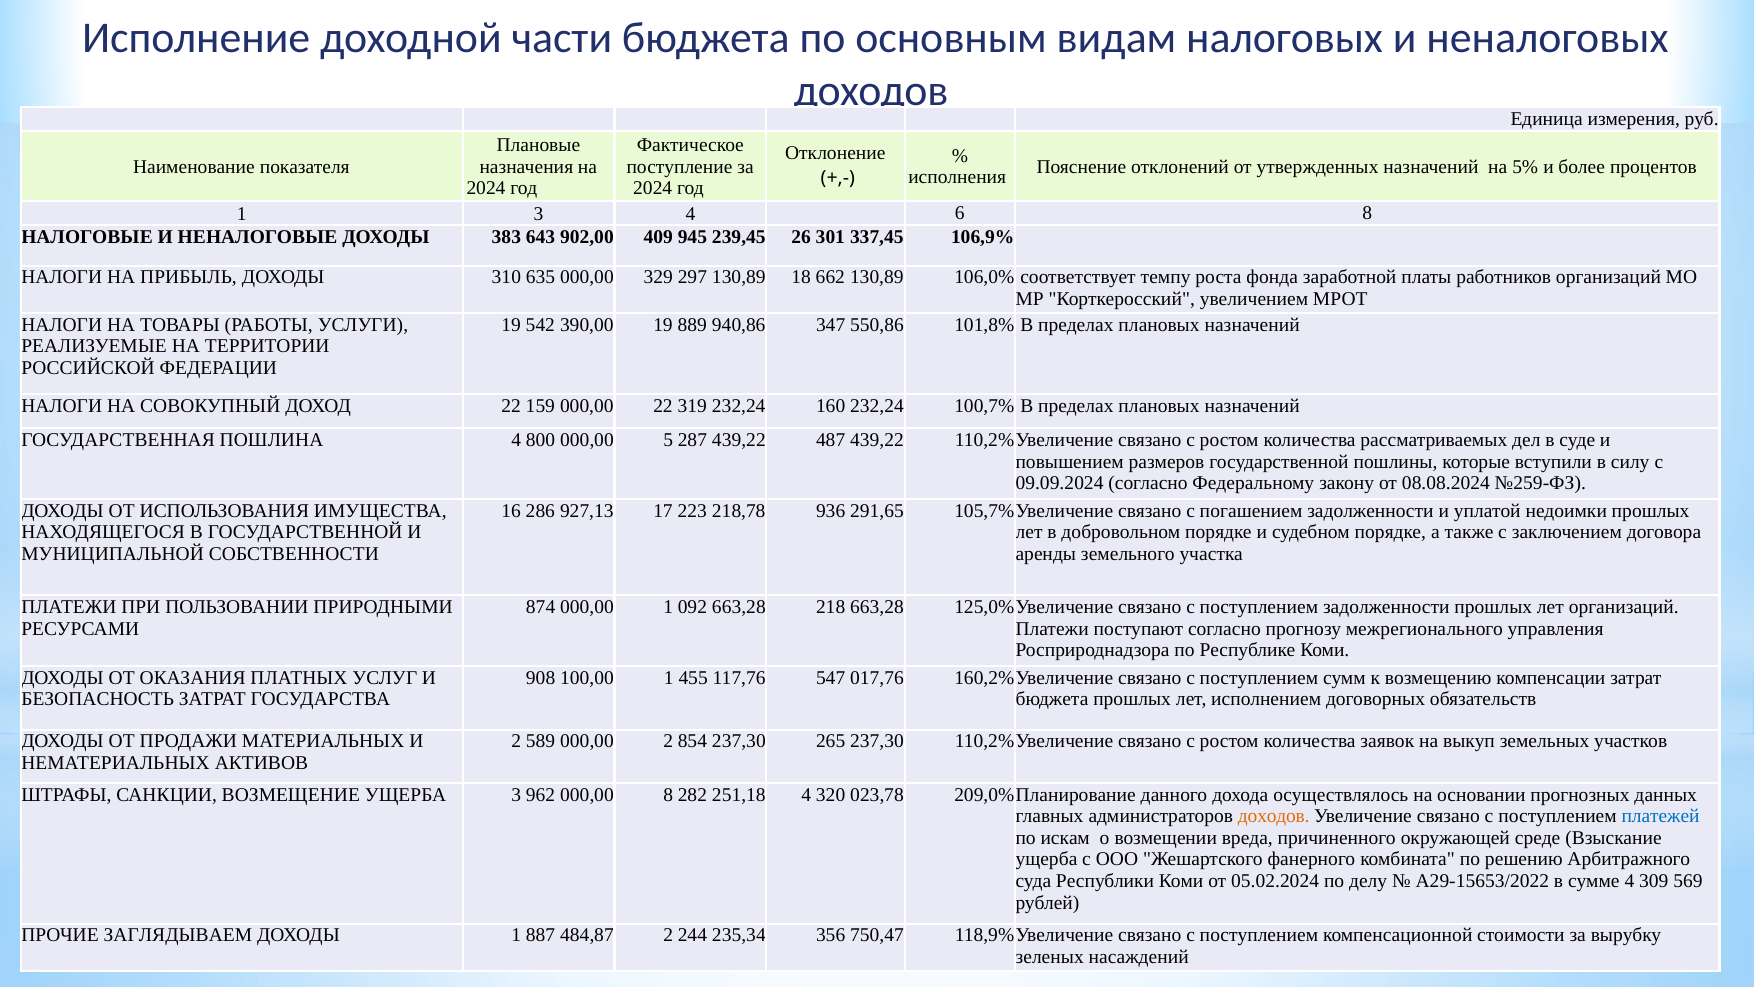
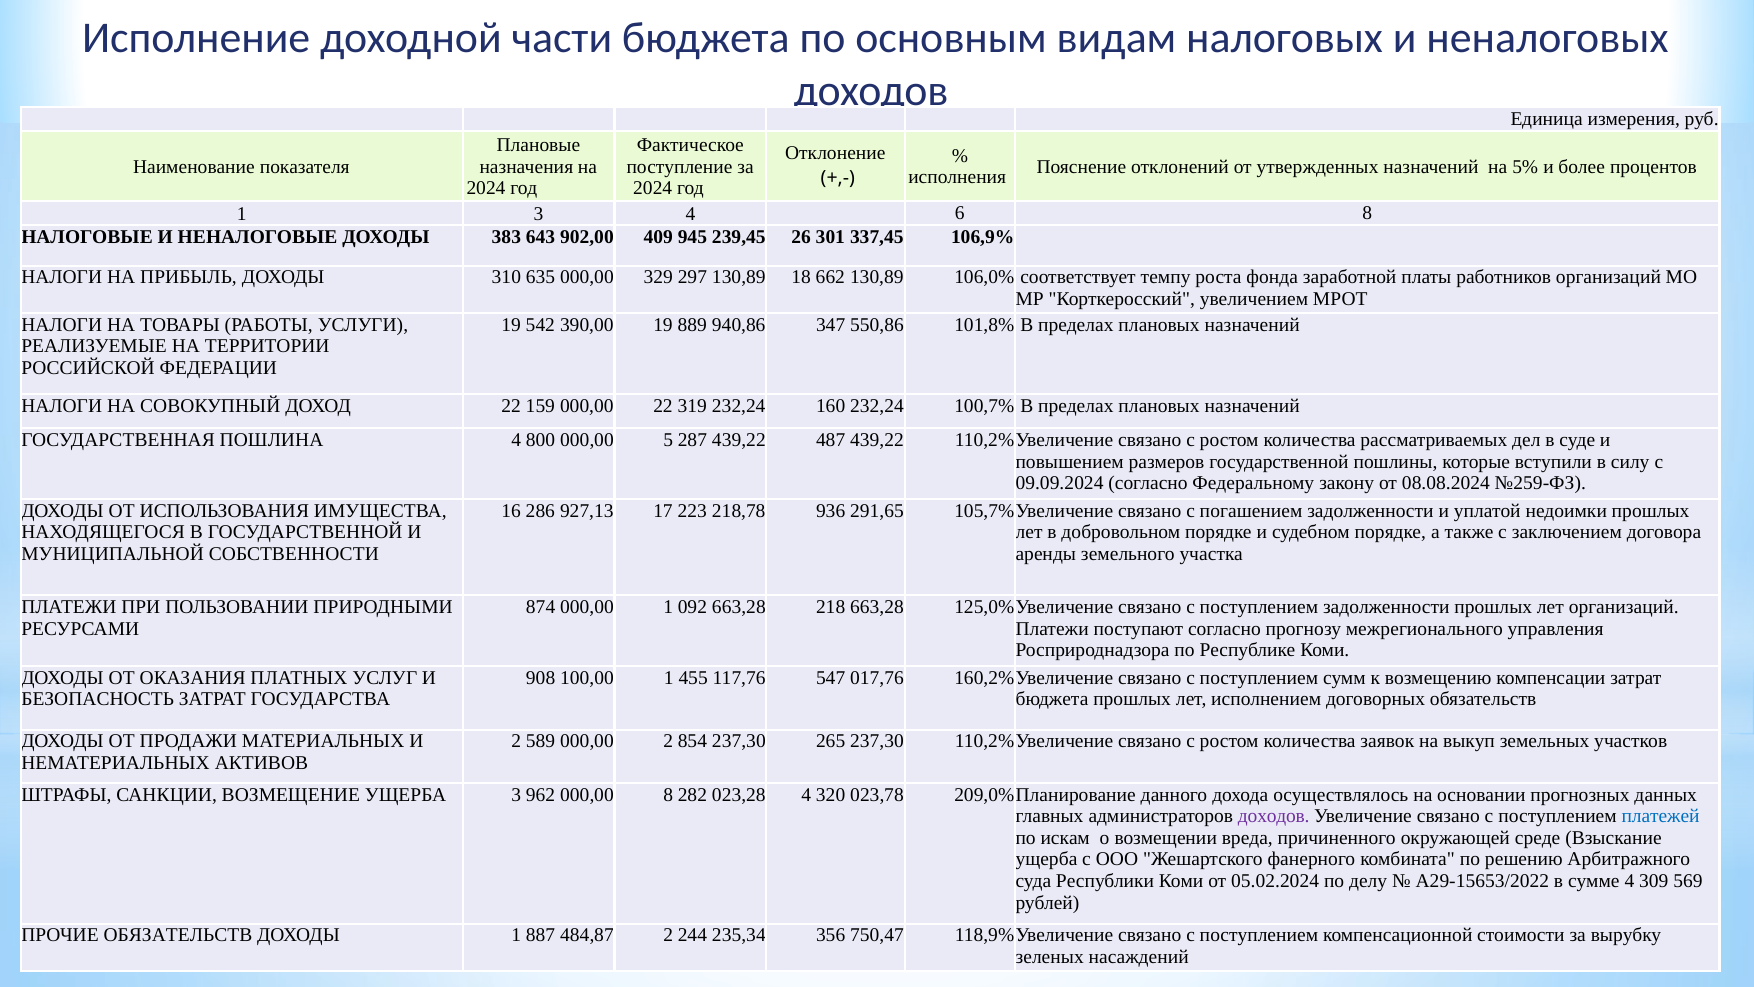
251,18: 251,18 -> 023,28
доходов at (1274, 816) colour: orange -> purple
ПРОЧИЕ ЗАГЛЯДЫВАЕМ: ЗАГЛЯДЫВАЕМ -> ОБЯЗАТЕЛЬСТВ
